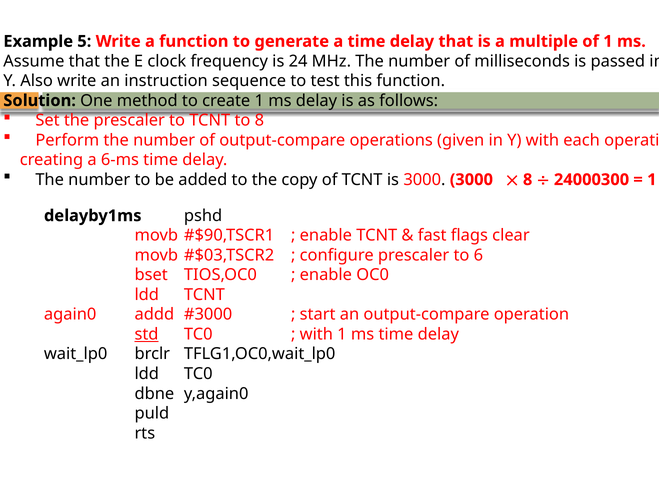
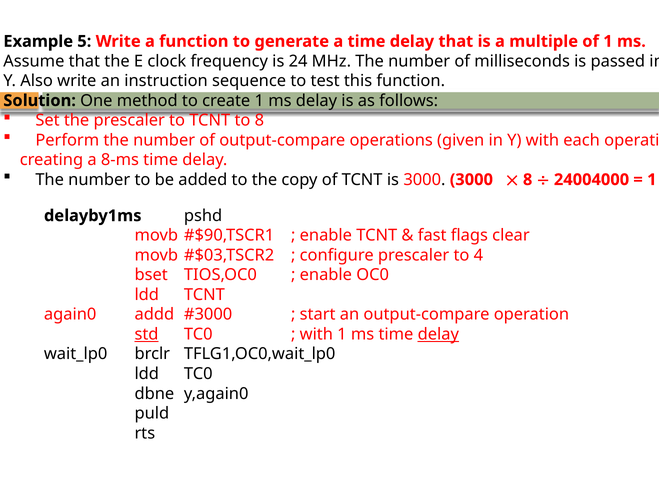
6-ms: 6-ms -> 8-ms
24000300: 24000300 -> 24004000
6: 6 -> 4
delay at (438, 334) underline: none -> present
